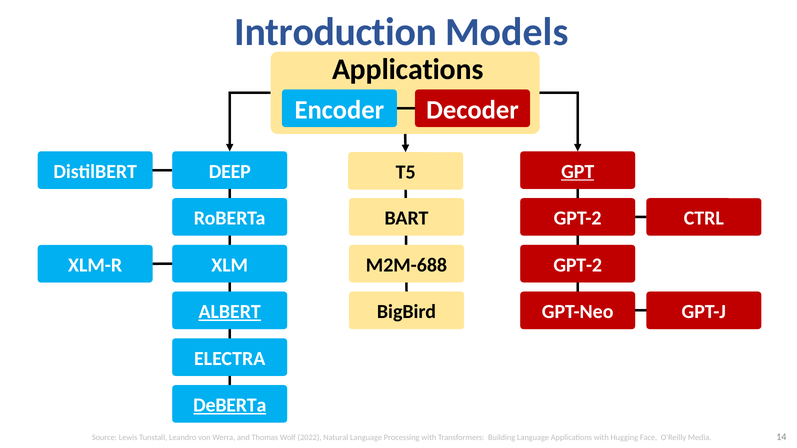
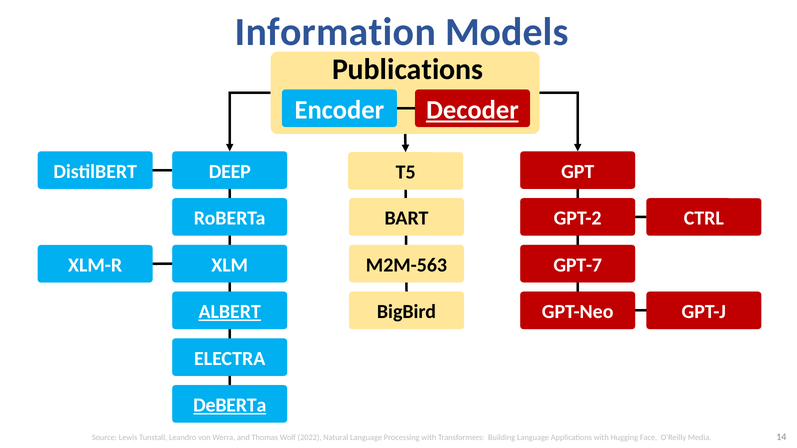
Introduction: Introduction -> Information
Applications at (408, 70): Applications -> Publications
Decoder underline: none -> present
GPT underline: present -> none
M2M-688: M2M-688 -> M2M-563
GPT-2 at (578, 265): GPT-2 -> GPT-7
